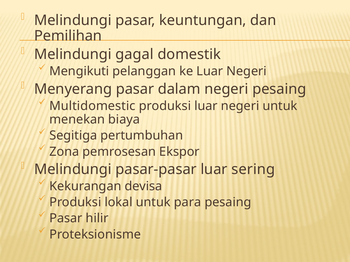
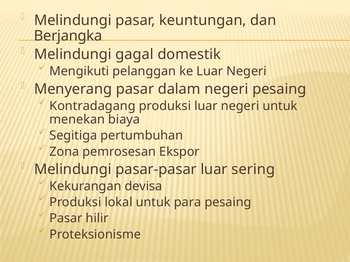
Pemilihan: Pemilihan -> Berjangka
Multidomestic: Multidomestic -> Kontradagang
